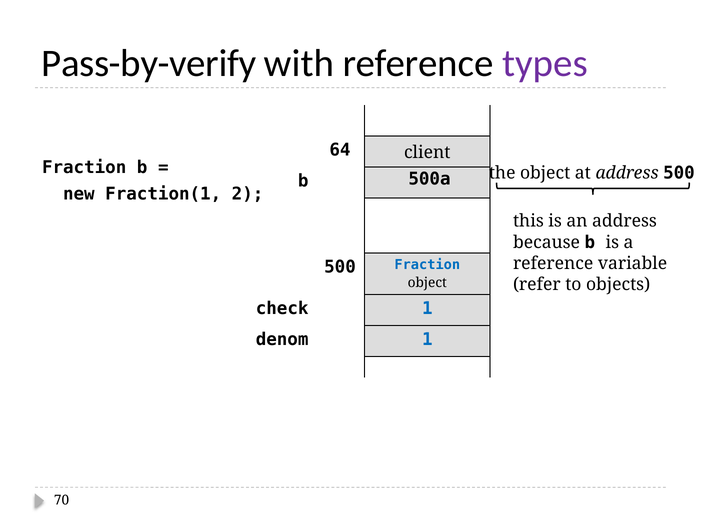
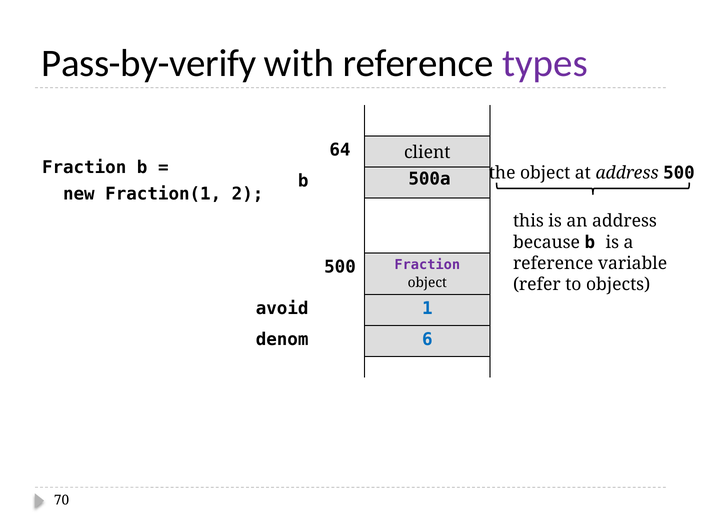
Fraction at (427, 265) colour: blue -> purple
check: check -> avoid
denom 1: 1 -> 6
